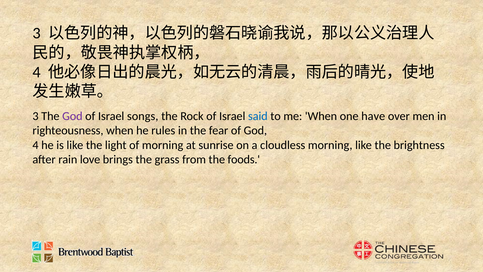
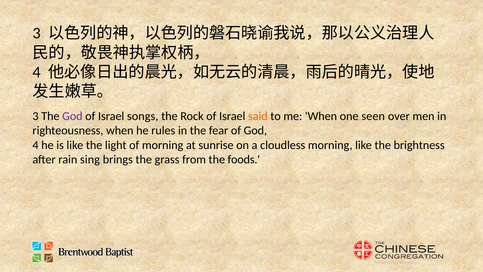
said colour: blue -> orange
have: have -> seen
love: love -> sing
